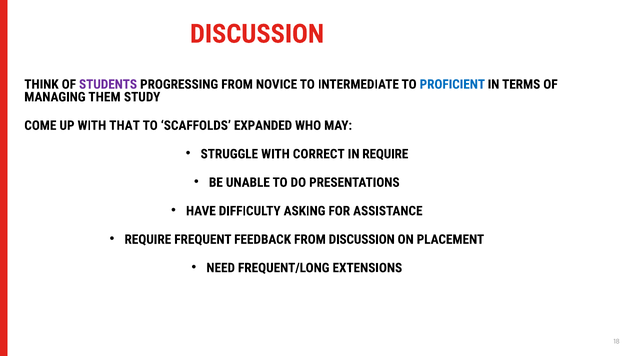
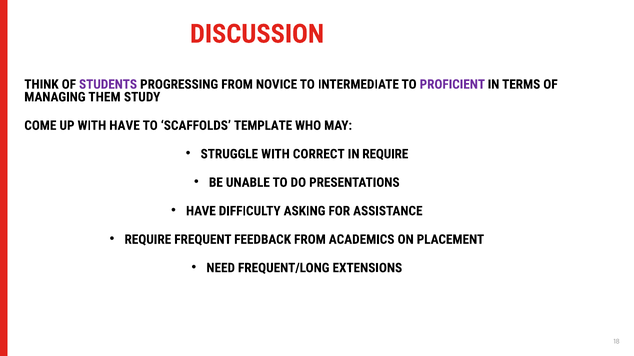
PROFICIENT colour: blue -> purple
WITH THAT: THAT -> HAVE
EXPANDED: EXPANDED -> TEMPLATE
FROM DISCUSSION: DISCUSSION -> ACADEMICS
